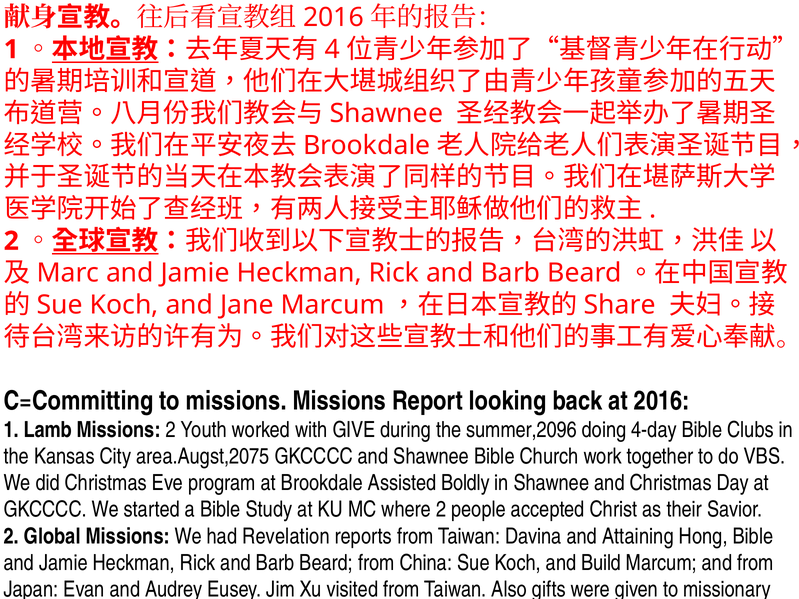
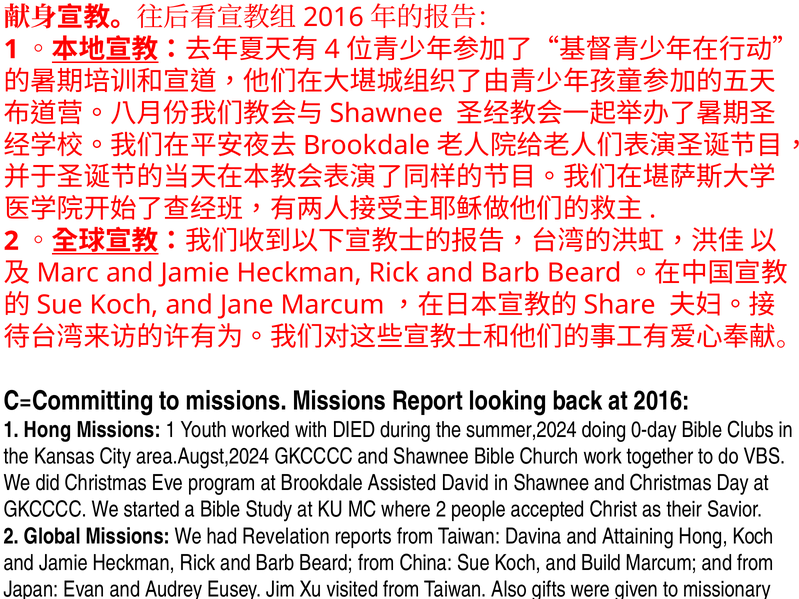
1 Lamb: Lamb -> Hong
Missions 2: 2 -> 1
GIVE: GIVE -> DIED
summer,2096: summer,2096 -> summer,2024
4-day: 4-day -> 0-day
area.Augst,2075: area.Augst,2075 -> area.Augst,2024
Boldly: Boldly -> David
Hong Bible: Bible -> Koch
